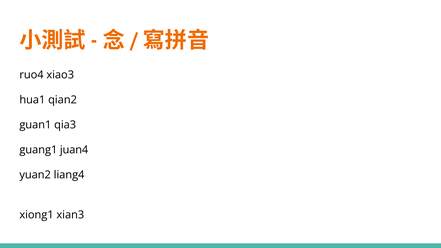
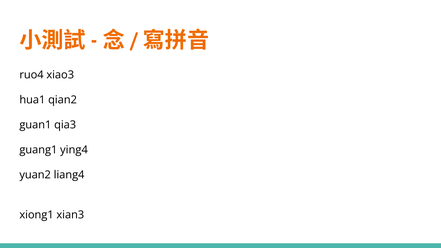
juan4: juan4 -> ying4
